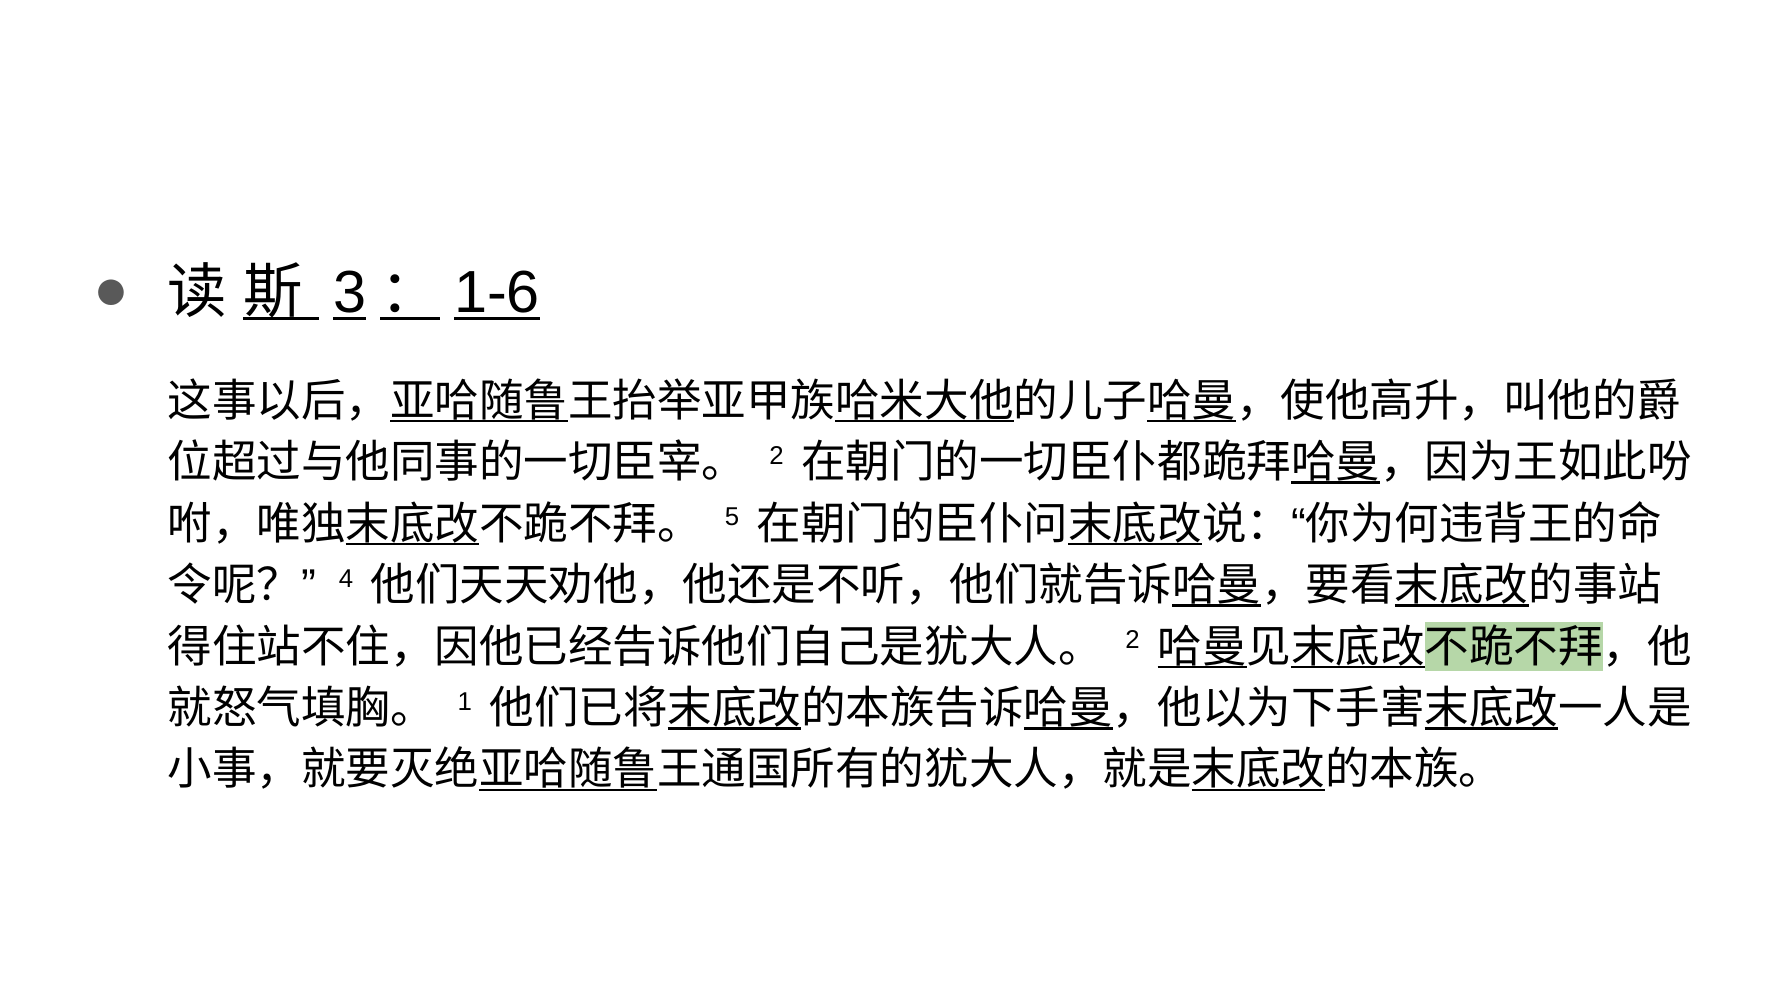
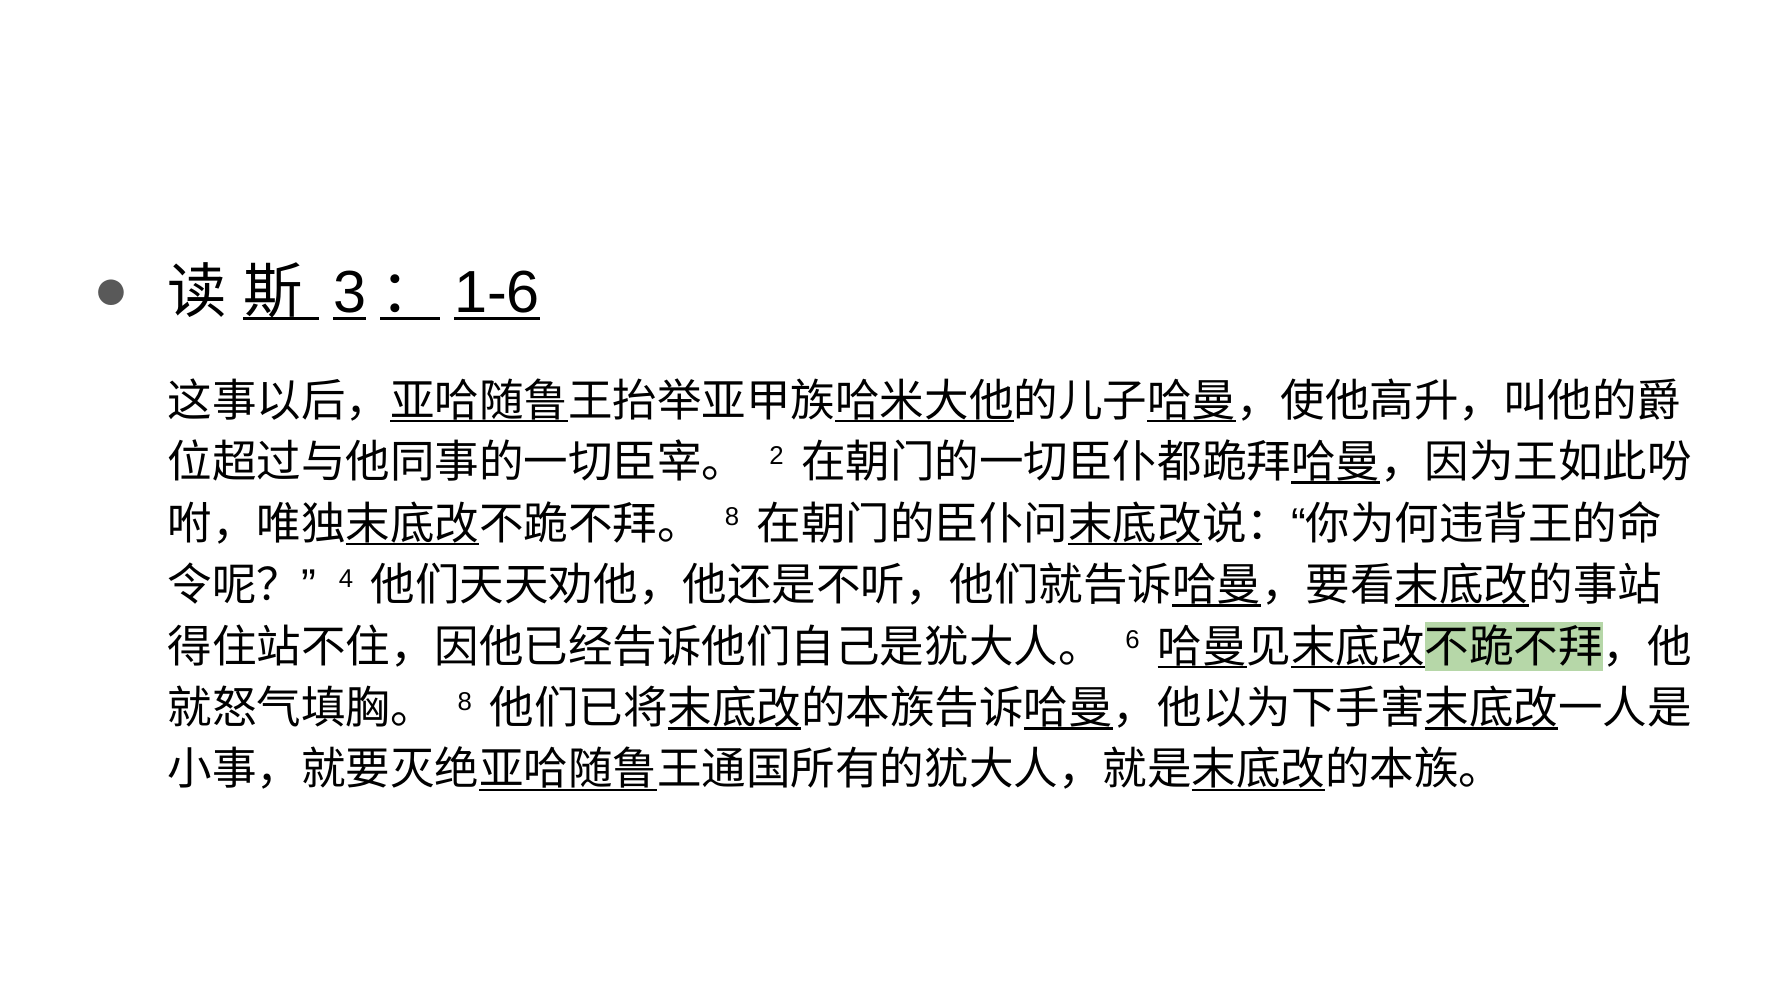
5 at (732, 517): 5 -> 8
2 at (1133, 640): 2 -> 6
1 at (465, 701): 1 -> 8
